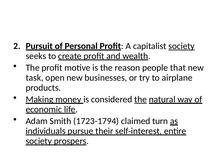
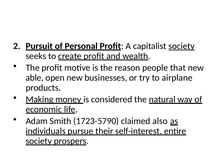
task: task -> able
the at (141, 99) underline: present -> none
1723-1794: 1723-1794 -> 1723-5790
turn: turn -> also
